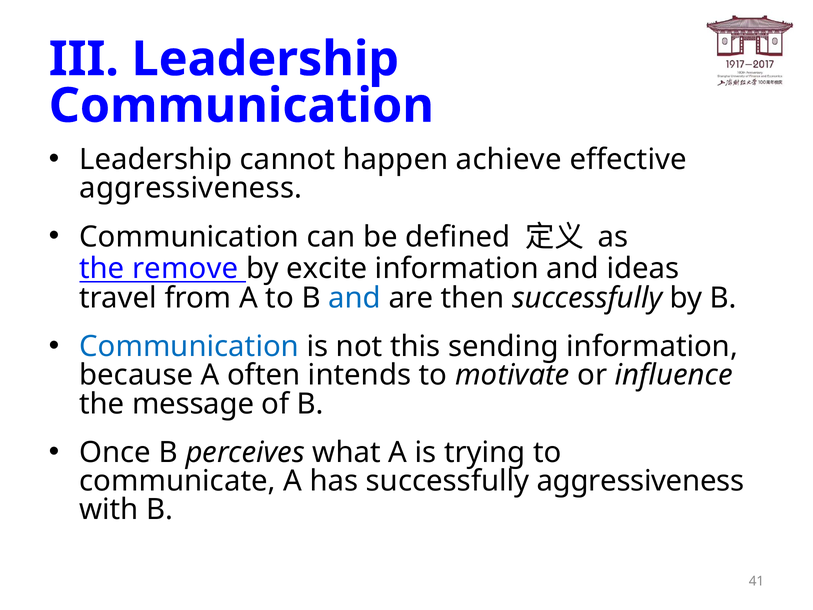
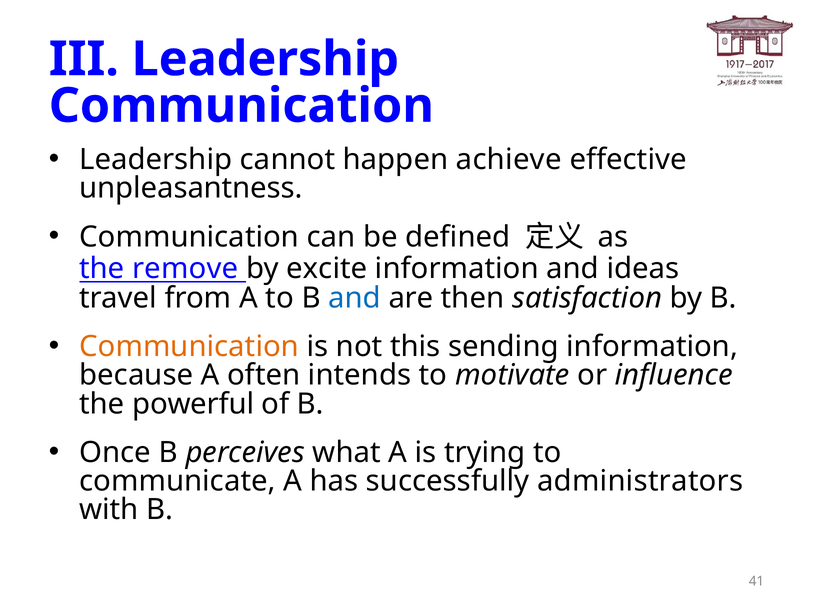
aggressiveness at (191, 188): aggressiveness -> unpleasantness
then successfully: successfully -> satisfaction
Communication at (189, 347) colour: blue -> orange
message: message -> powerful
successfully aggressiveness: aggressiveness -> administrators
